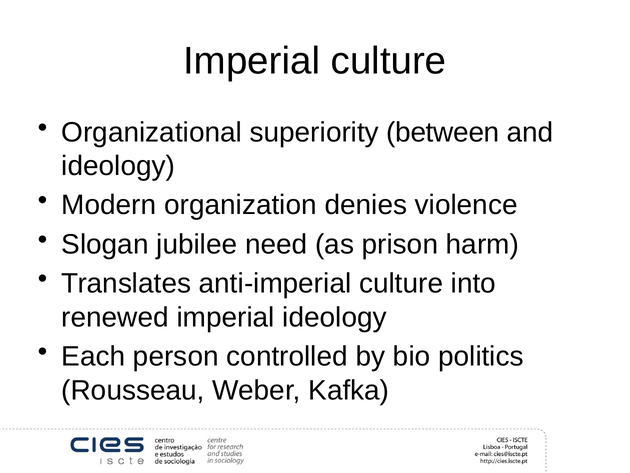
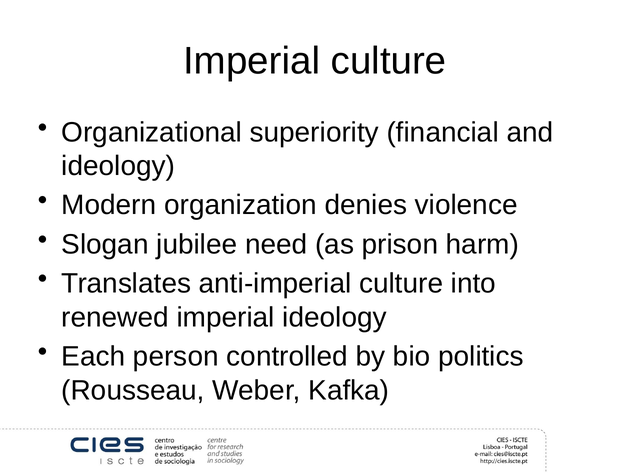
between: between -> financial
